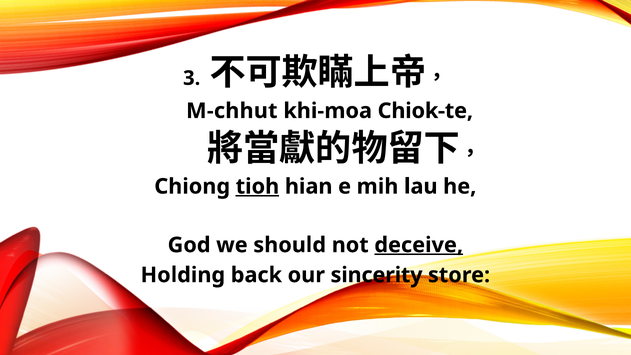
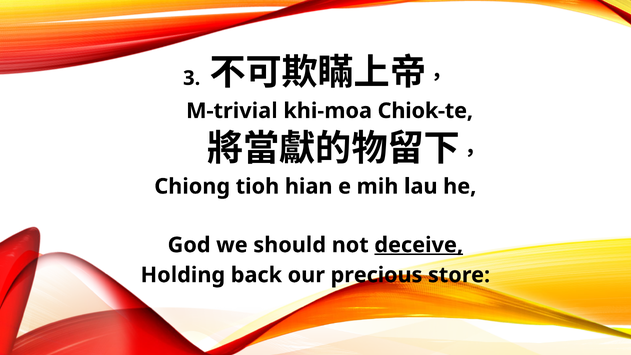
M-chhut: M-chhut -> M-trivial
tioh underline: present -> none
sincerity: sincerity -> precious
